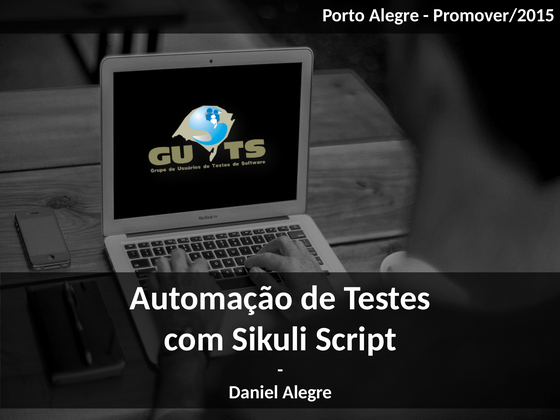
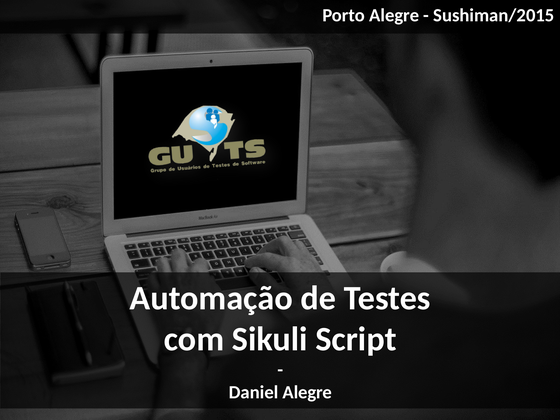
Promover/2015: Promover/2015 -> Sushiman/2015
